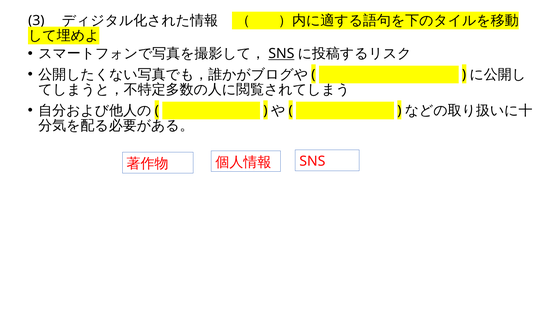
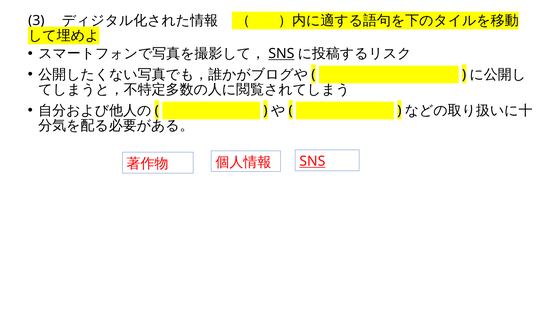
SNS at (312, 162) underline: none -> present
